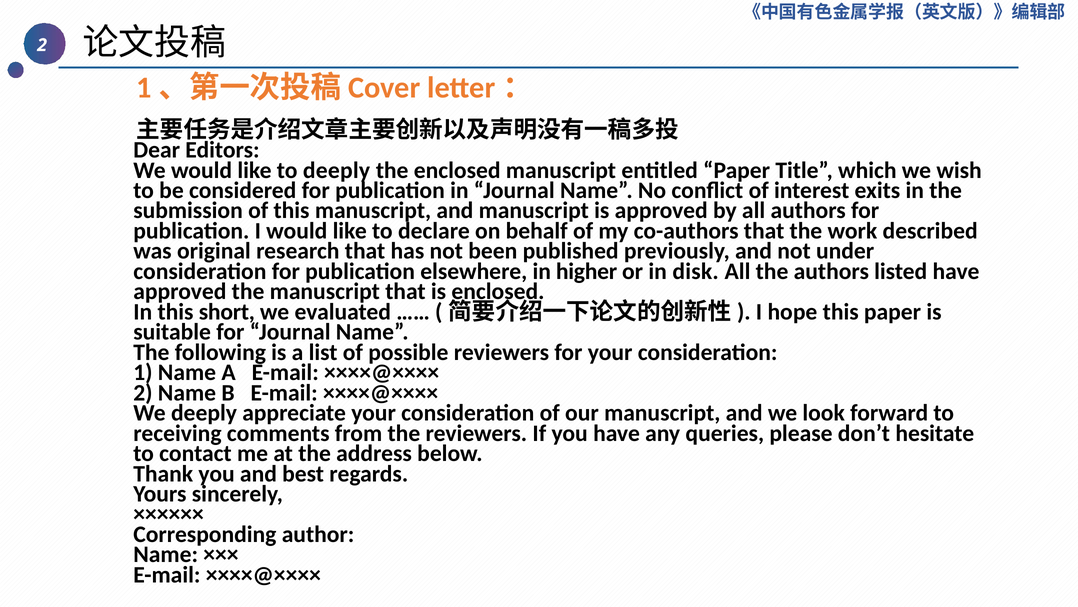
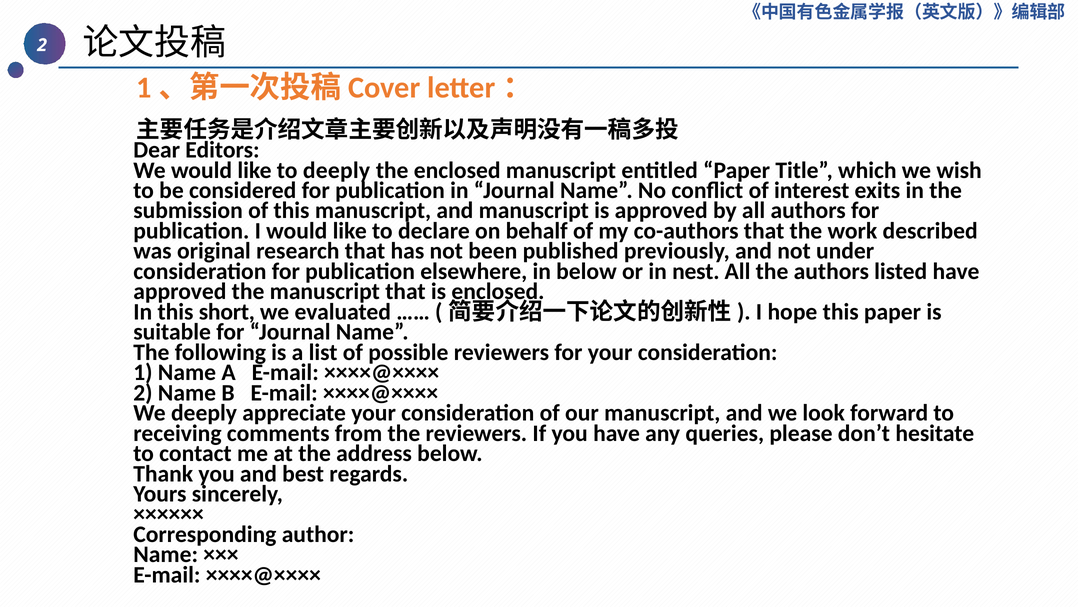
in higher: higher -> below
disk: disk -> nest
